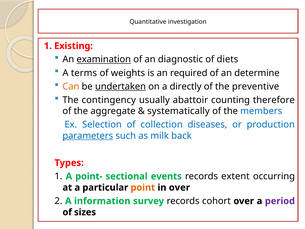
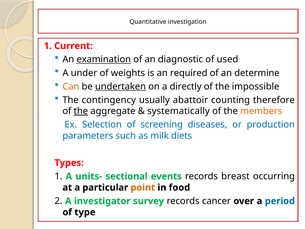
Existing: Existing -> Current
diets: diets -> used
terms: terms -> under
preventive: preventive -> impossible
the at (81, 111) underline: none -> present
members colour: blue -> orange
collection: collection -> screening
parameters underline: present -> none
back: back -> diets
point-: point- -> units-
extent: extent -> breast
in over: over -> food
information: information -> investigator
cohort: cohort -> cancer
period colour: purple -> blue
sizes: sizes -> type
